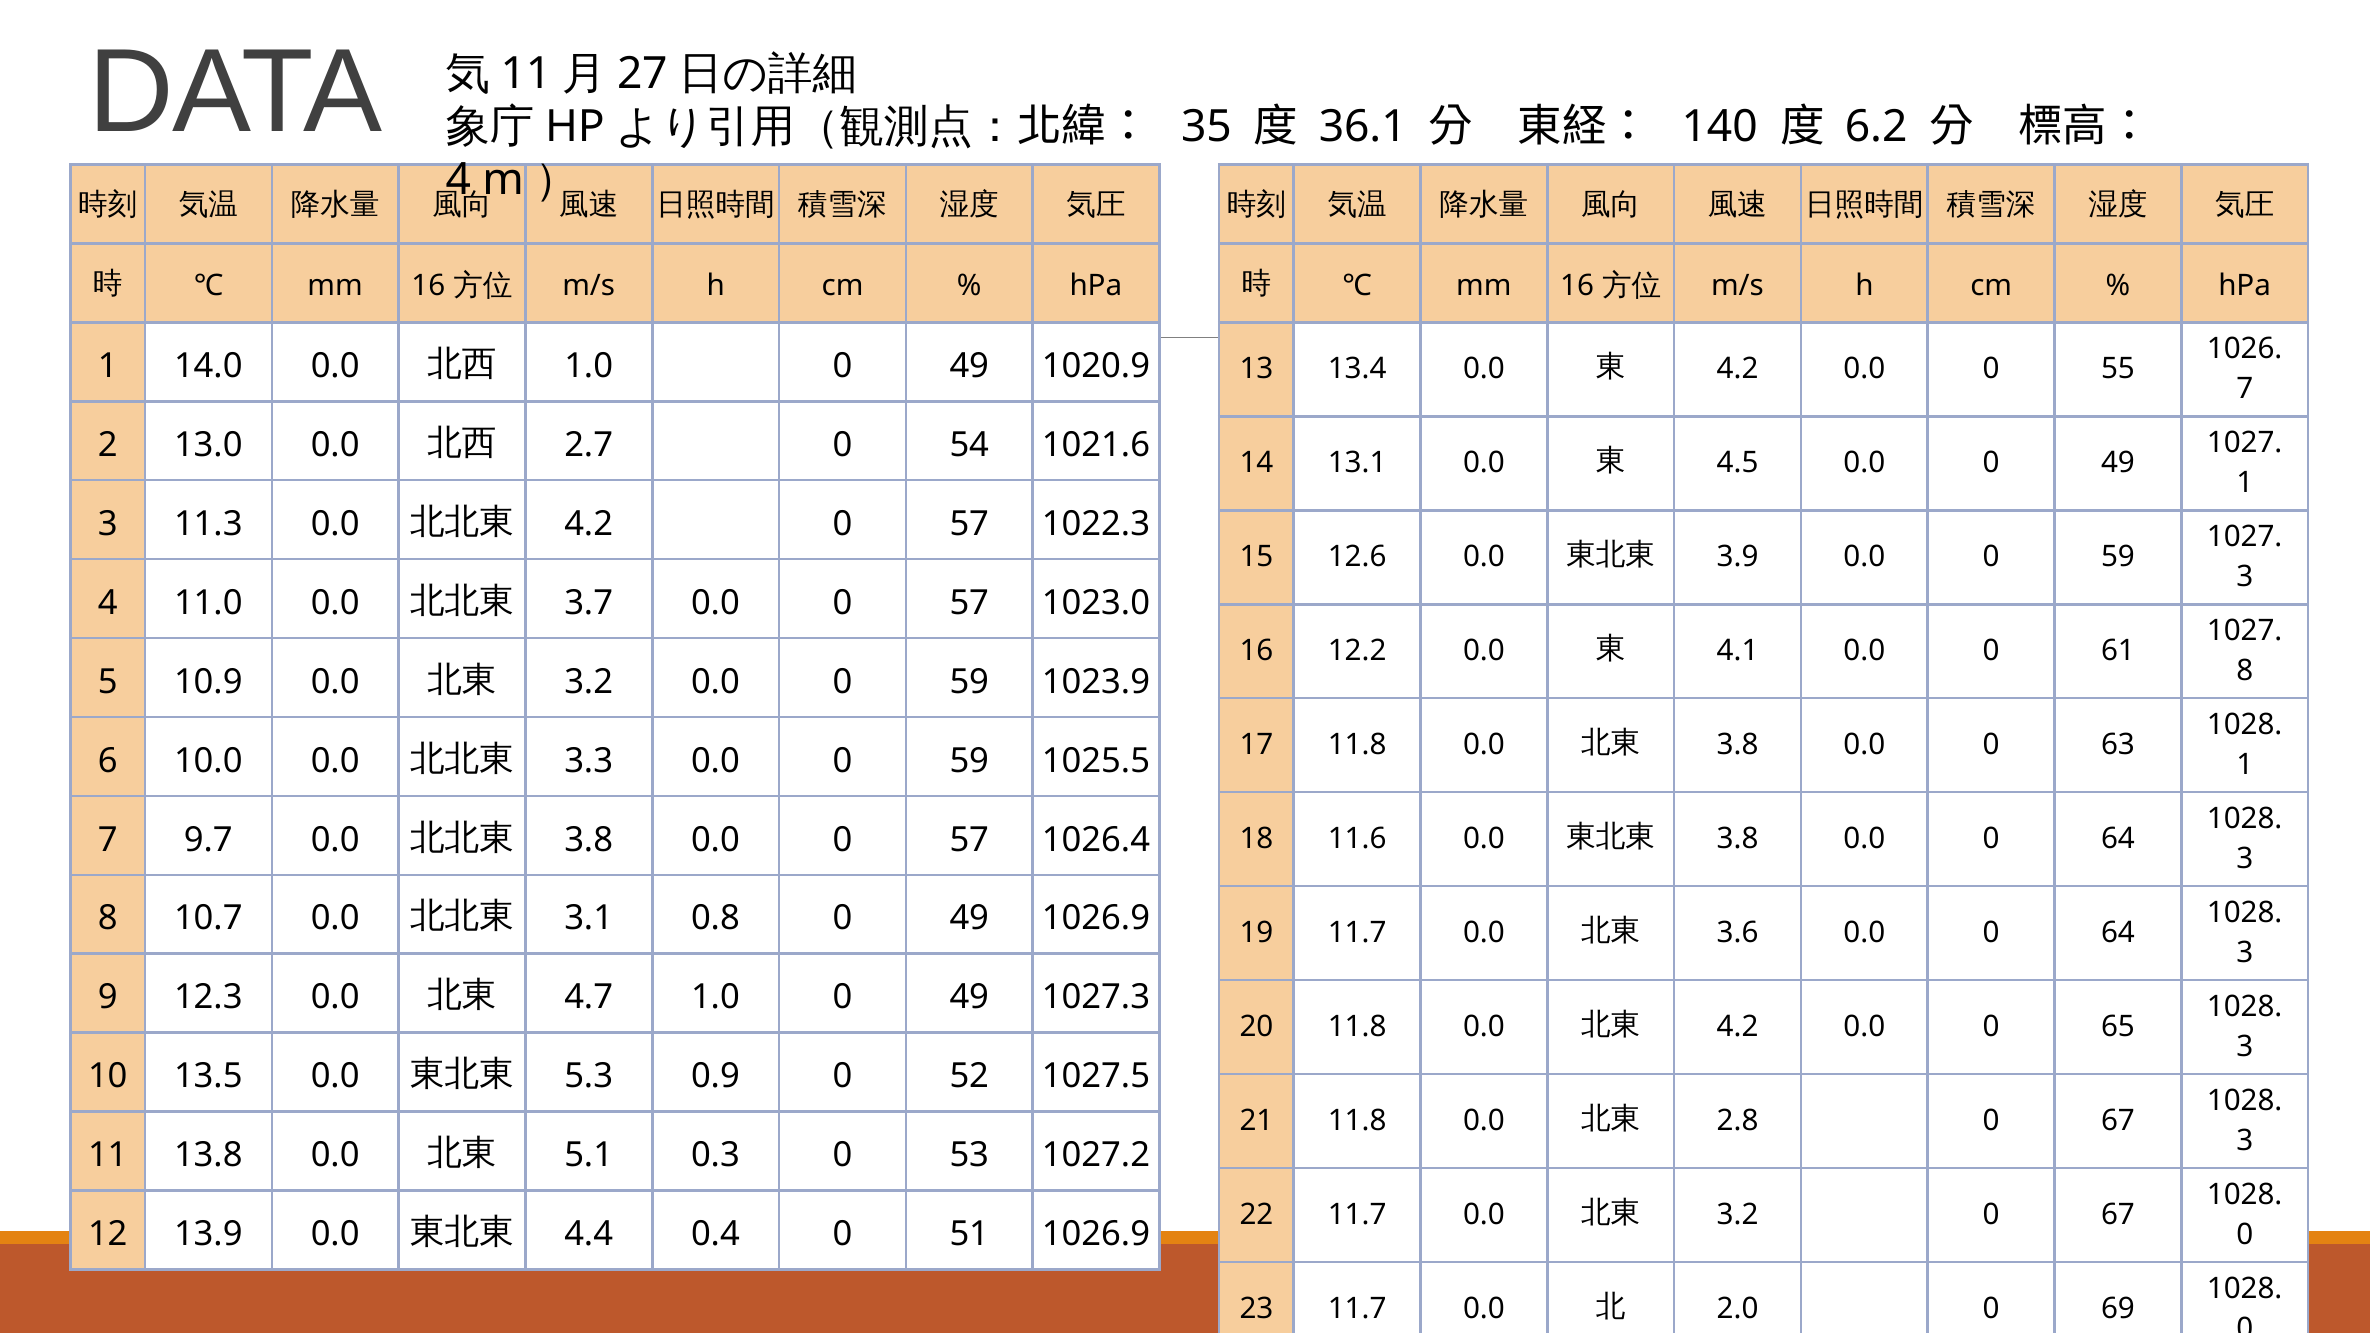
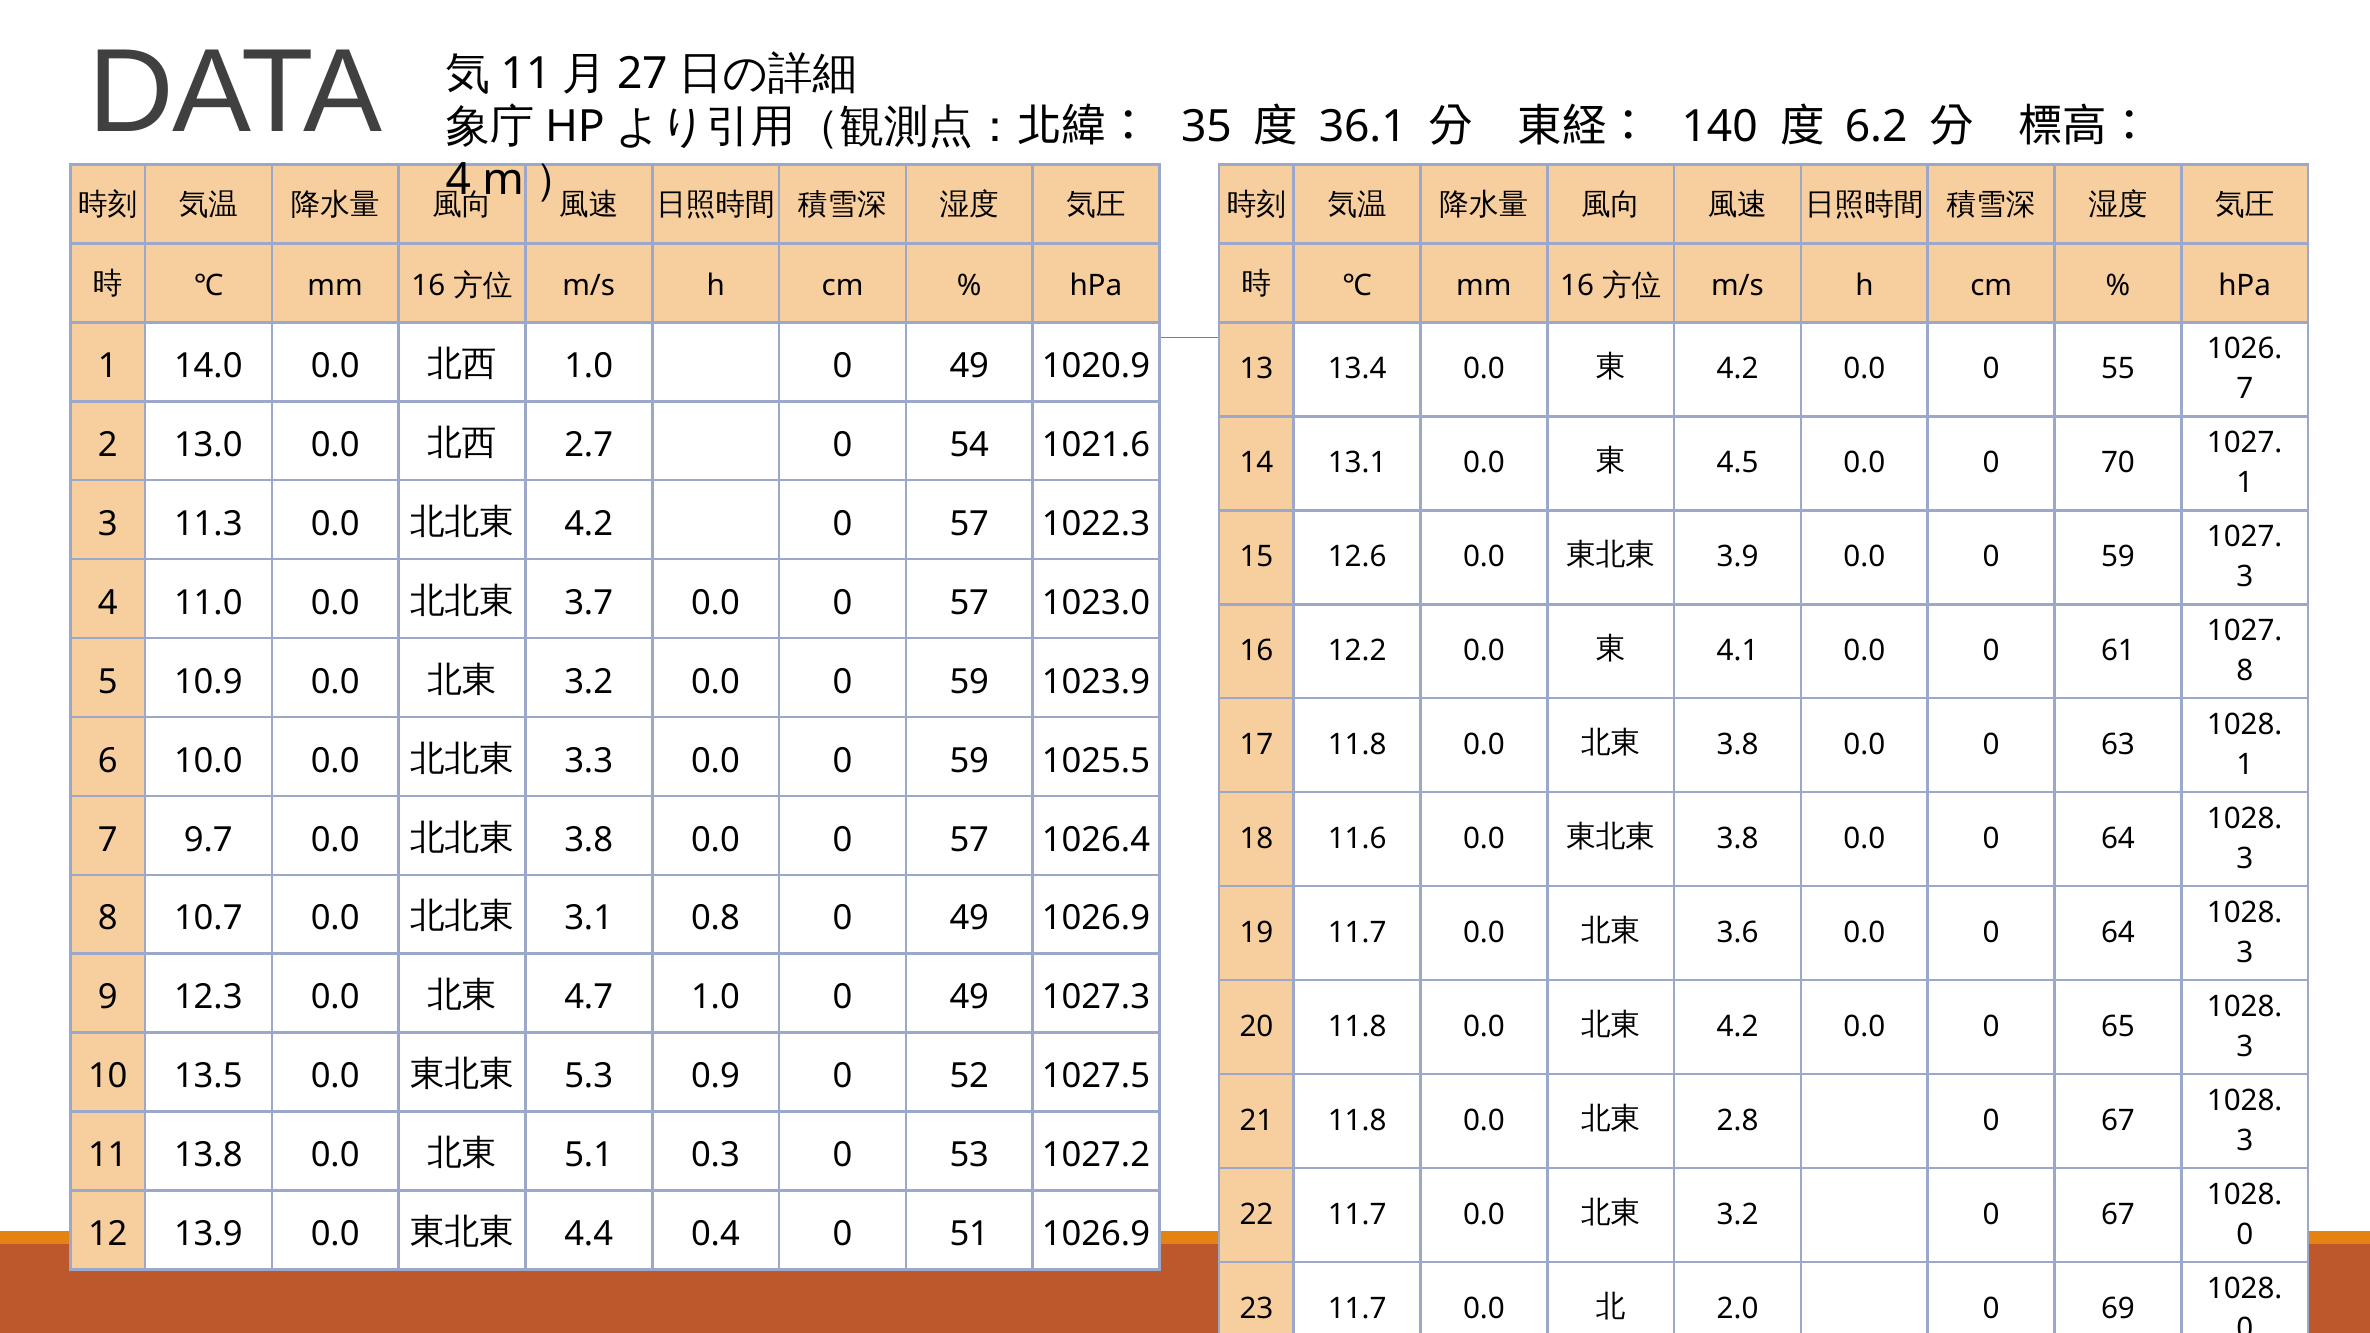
0.0 0 49: 49 -> 70
